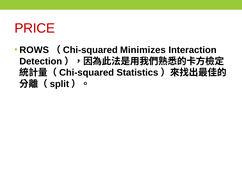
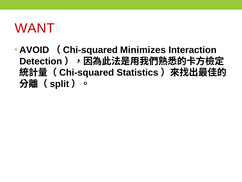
PRICE: PRICE -> WANT
ROWS: ROWS -> AVOID
